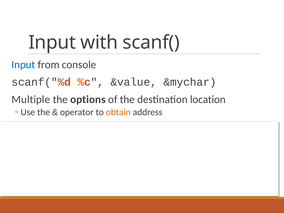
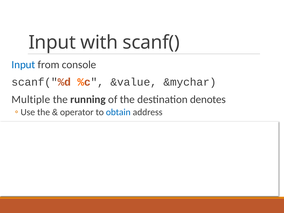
options: options -> running
location: location -> denotes
obtain colour: orange -> blue
